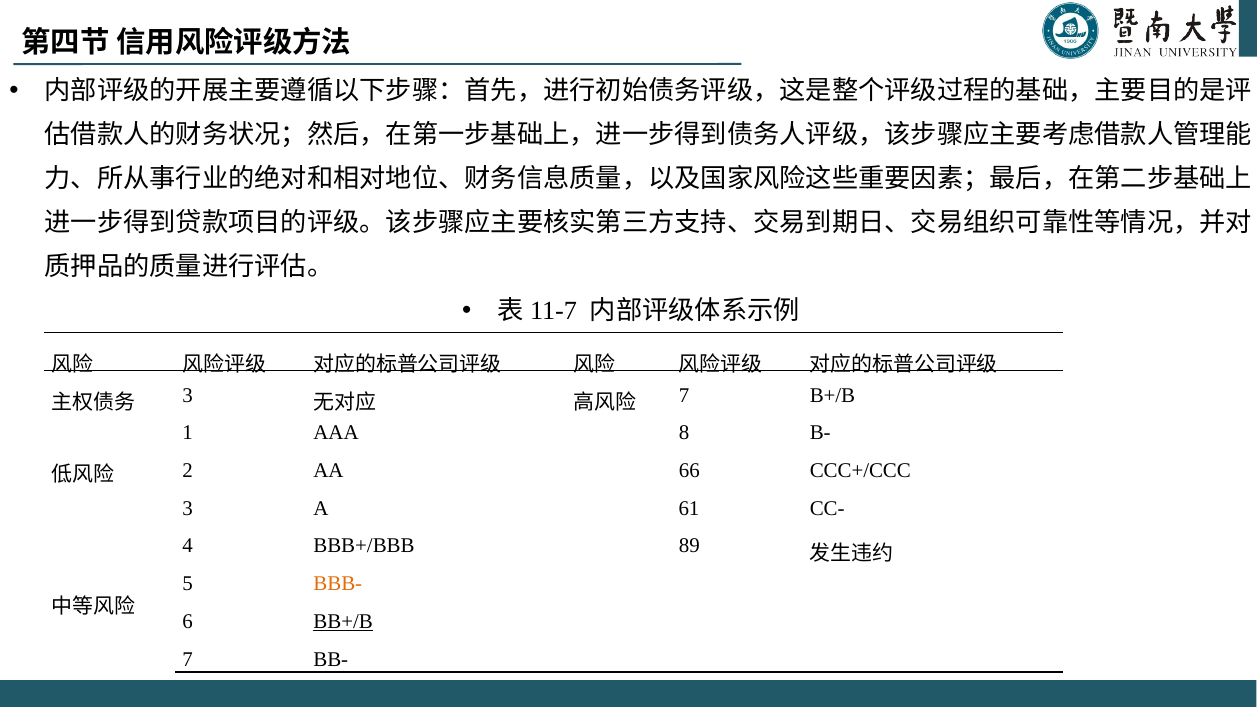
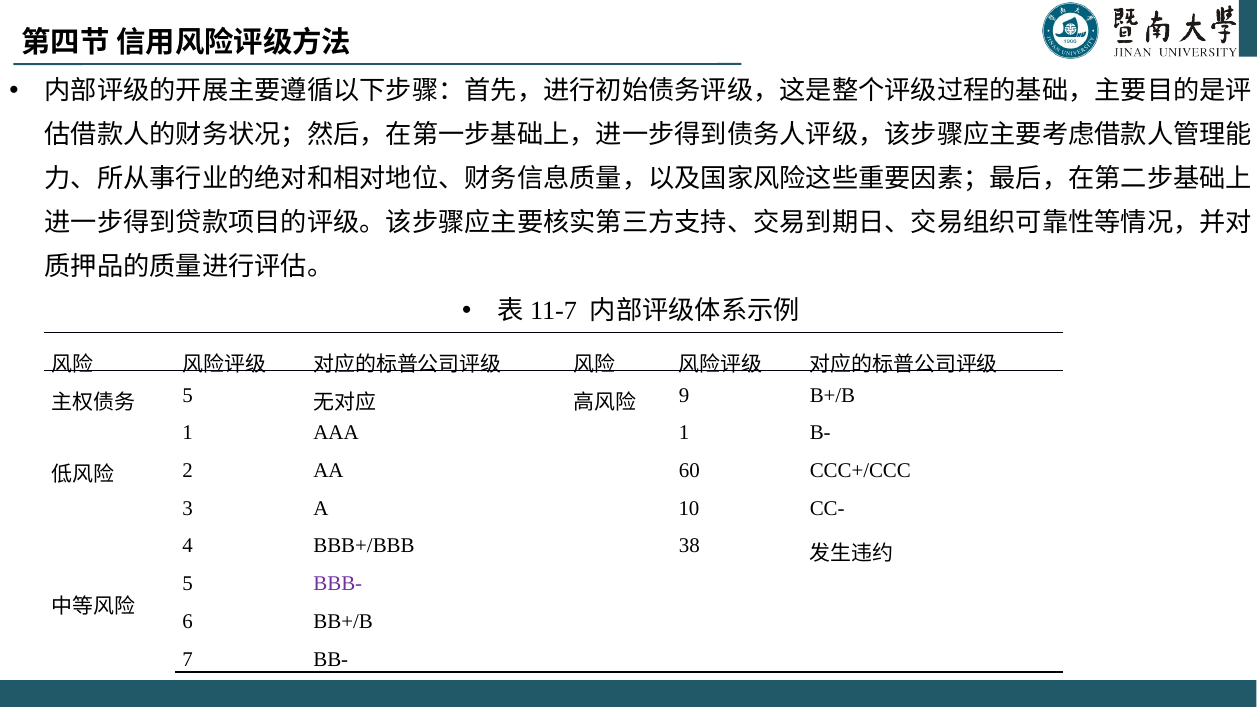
3 at (188, 395): 3 -> 5
7 at (684, 395): 7 -> 9
AAA 8: 8 -> 1
66: 66 -> 60
61: 61 -> 10
89: 89 -> 38
BBB- colour: orange -> purple
BB+/B underline: present -> none
